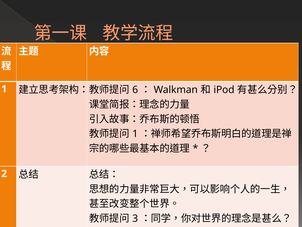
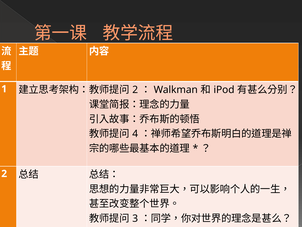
6 at (135, 90): 6 -> 2
1 at (135, 134): 1 -> 4
